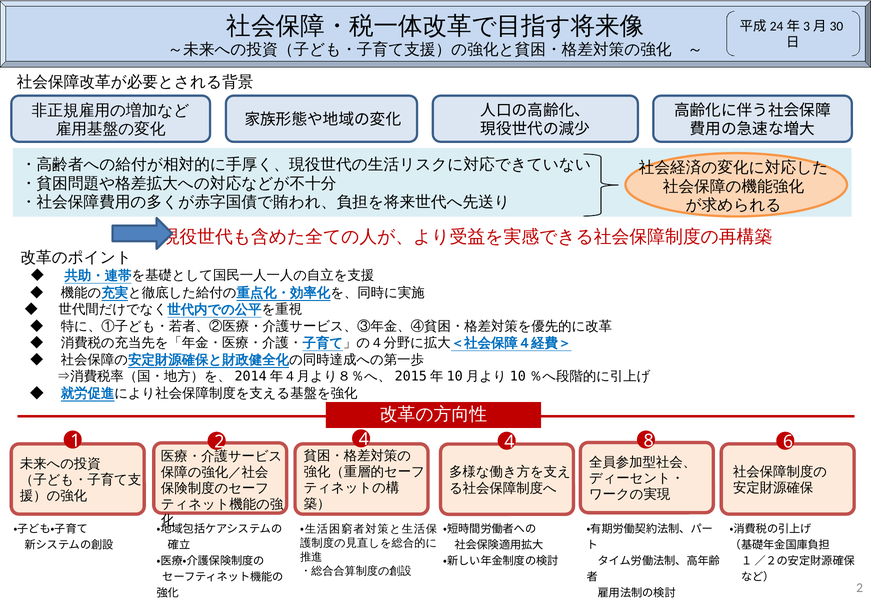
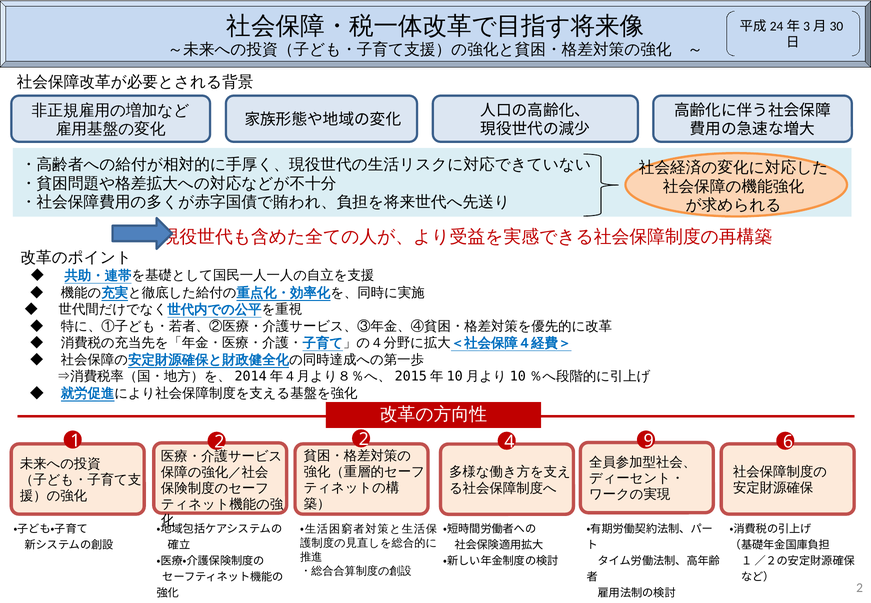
2 4: 4 -> 2
8: 8 -> 9
